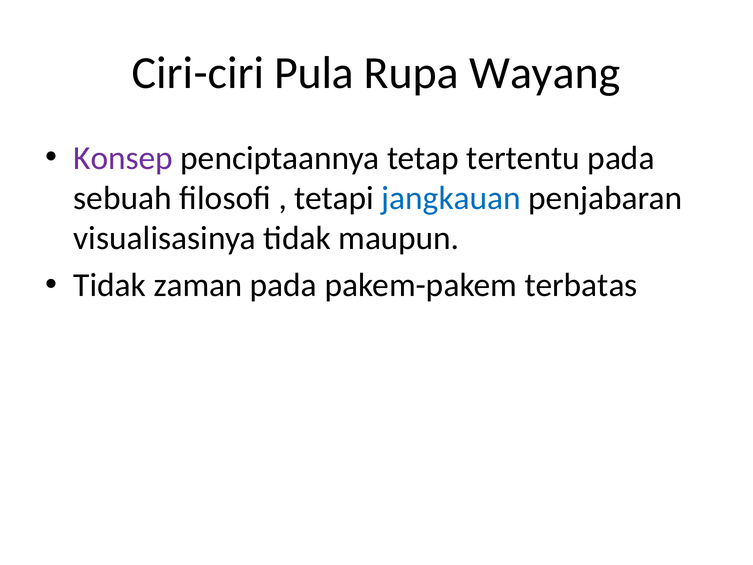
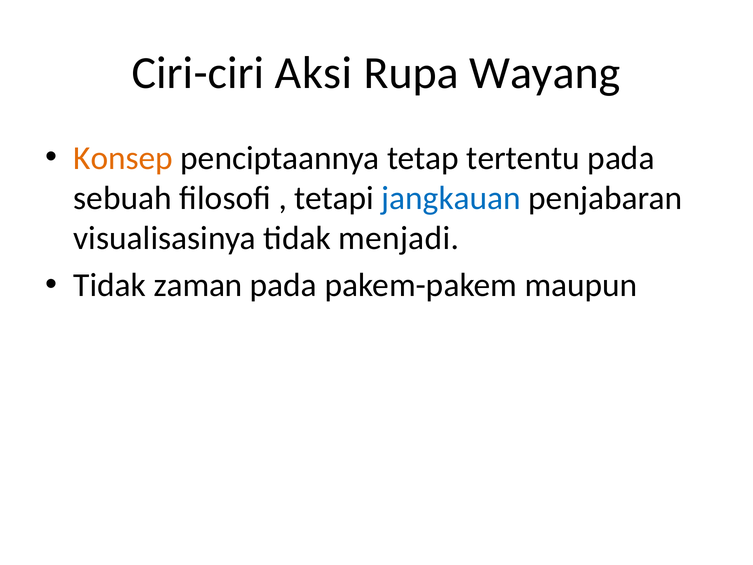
Pula: Pula -> Aksi
Konsep colour: purple -> orange
maupun: maupun -> menjadi
terbatas: terbatas -> maupun
